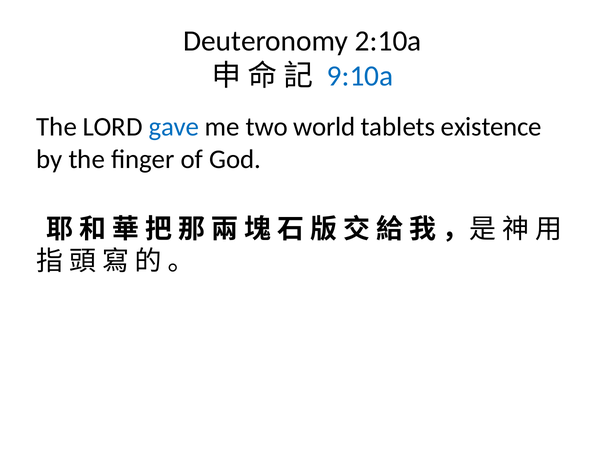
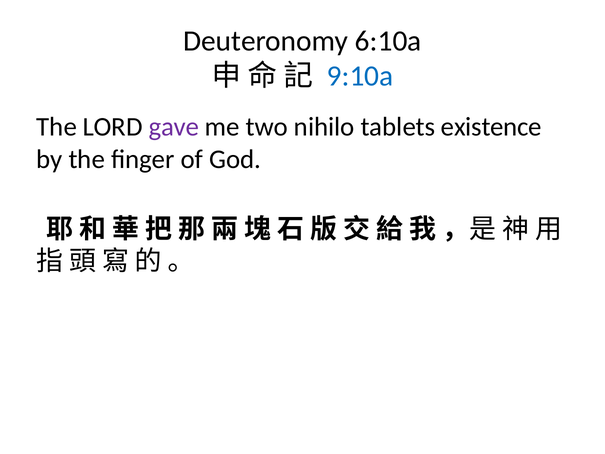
2:10a: 2:10a -> 6:10a
gave colour: blue -> purple
world: world -> nihilo
